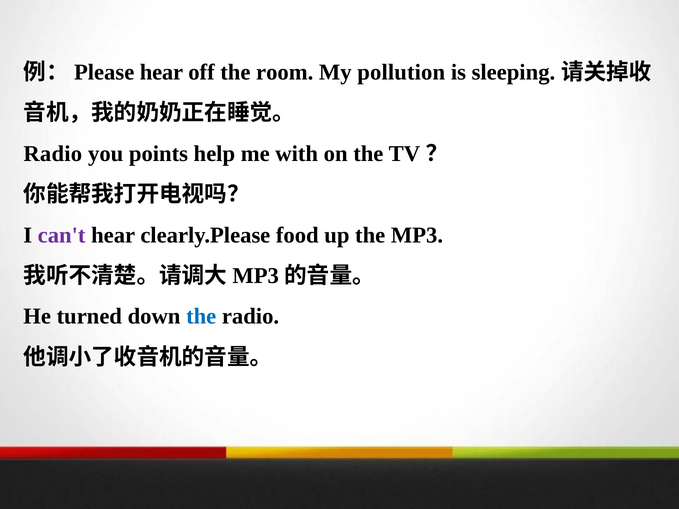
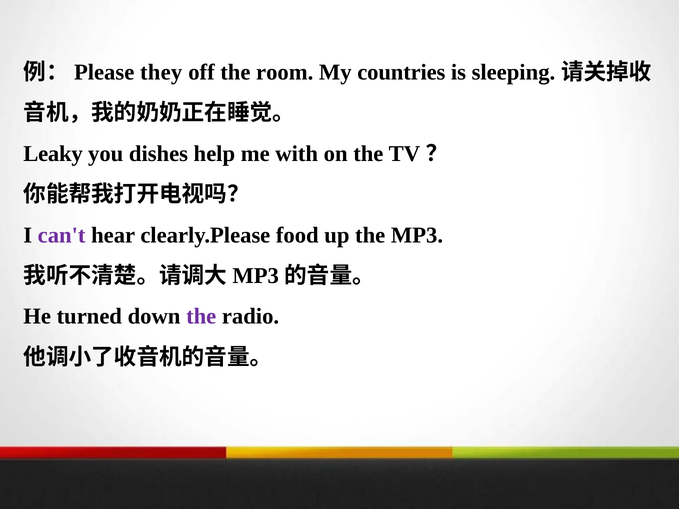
hear at (161, 72): hear -> they
pollution: pollution -> countries
Radio at (53, 154): Radio -> Leaky
points: points -> dishes
the at (201, 317) colour: blue -> purple
